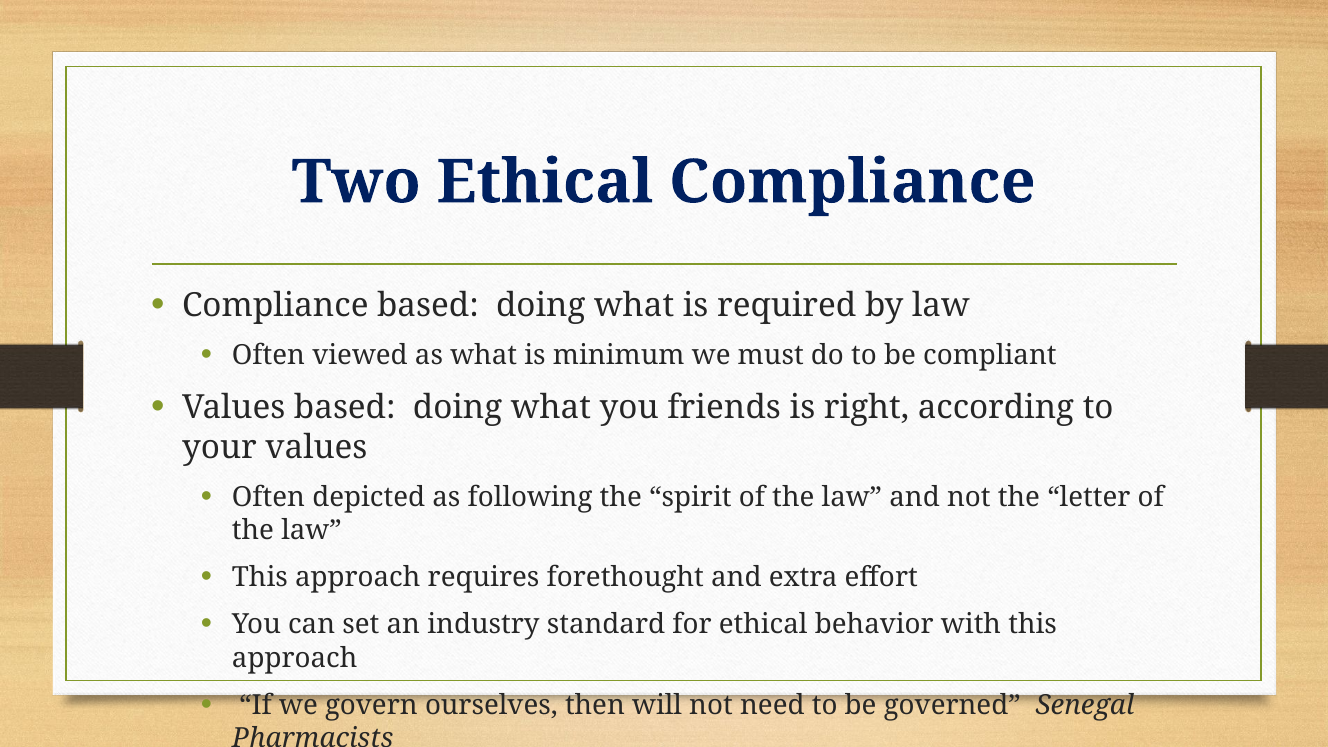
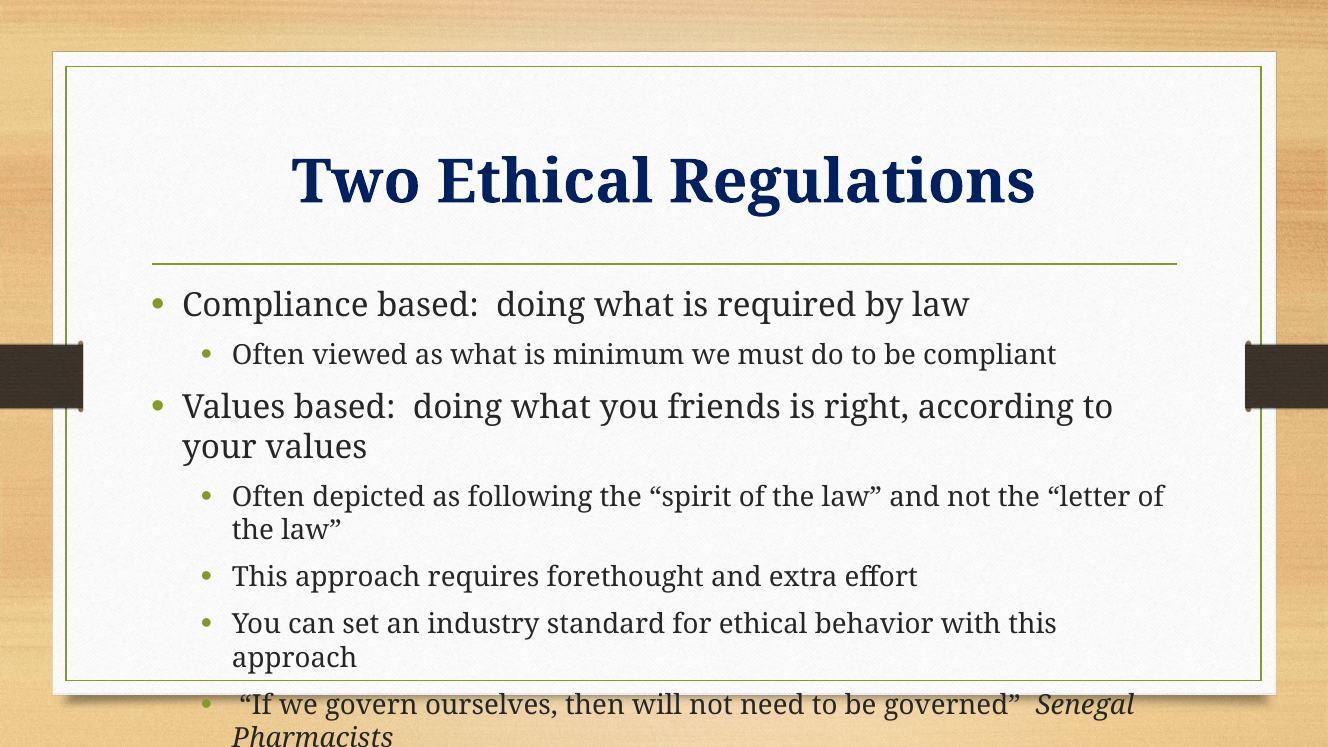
Ethical Compliance: Compliance -> Regulations
